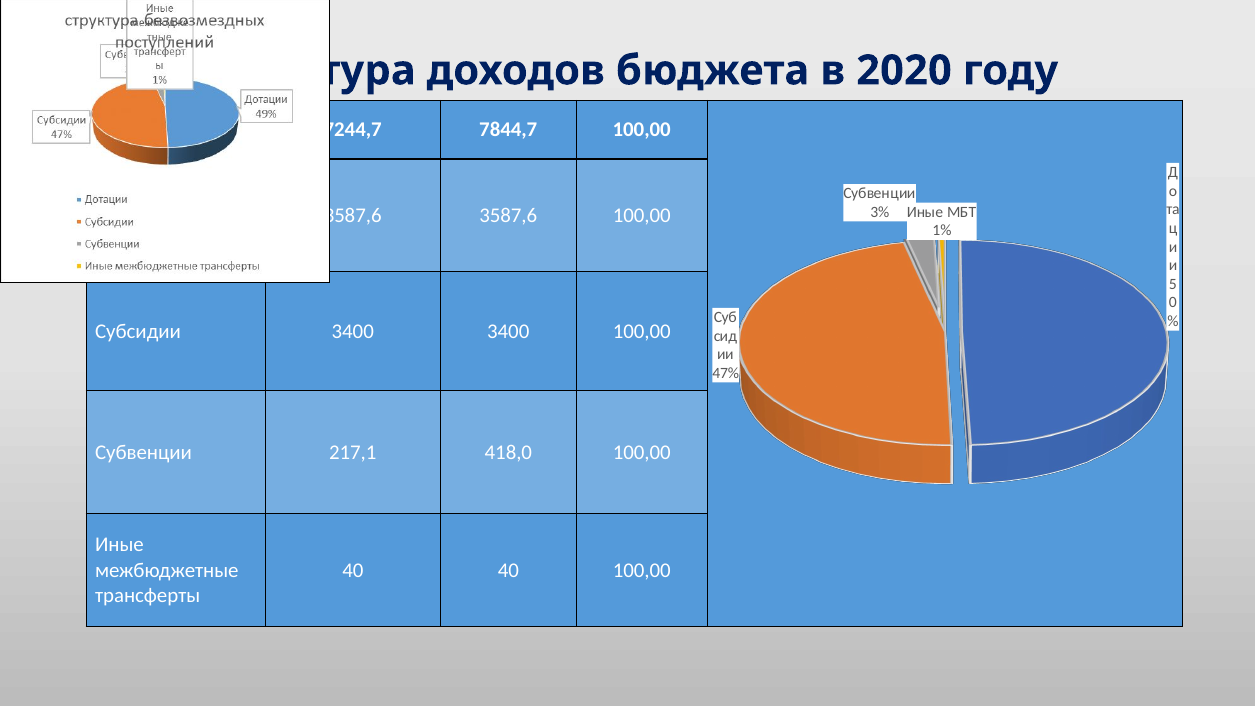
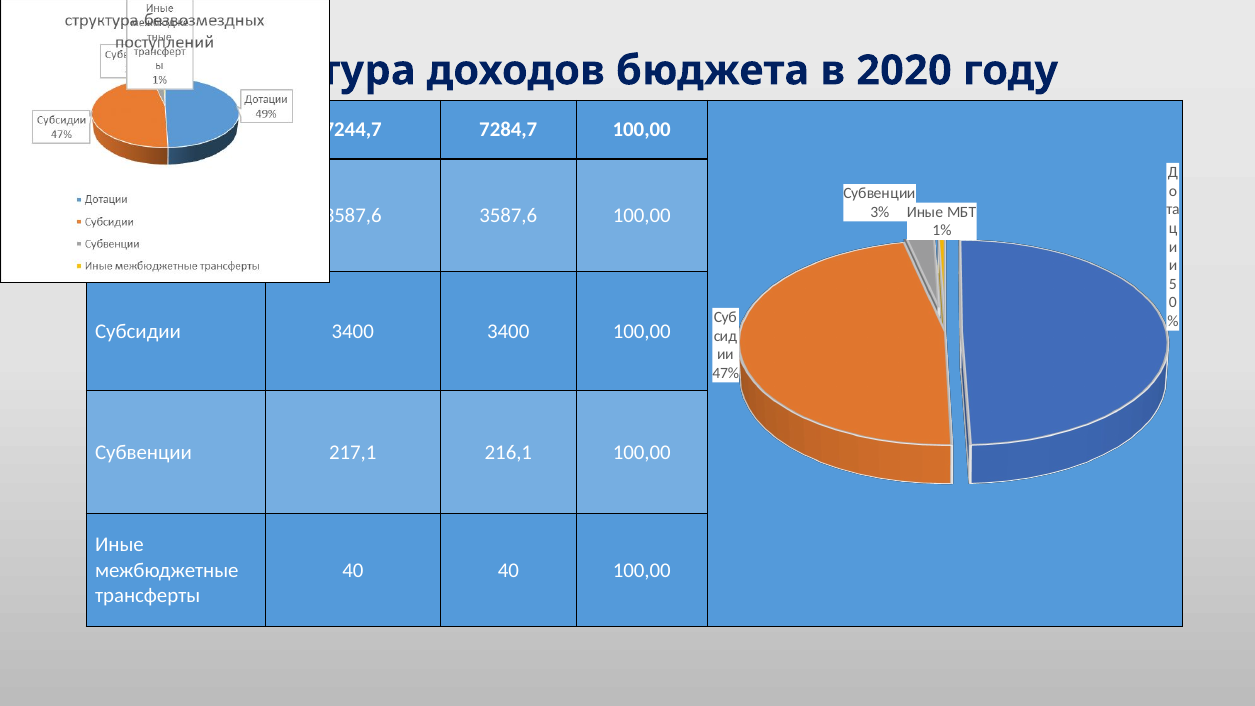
7844,7: 7844,7 -> 7284,7
418,0: 418,0 -> 216,1
